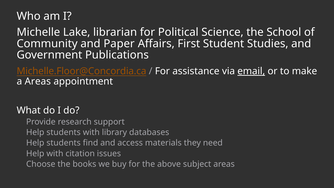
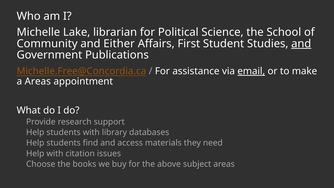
Paper: Paper -> Either
and at (301, 44) underline: none -> present
Michelle.Floor@Concordia.ca: Michelle.Floor@Concordia.ca -> Michelle.Free@Concordia.ca
